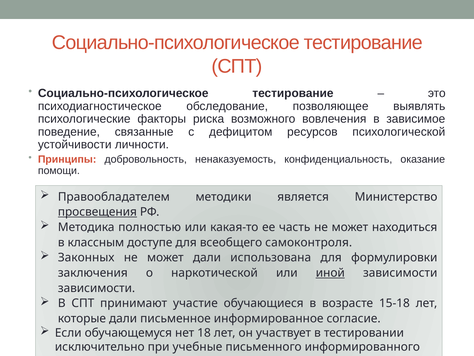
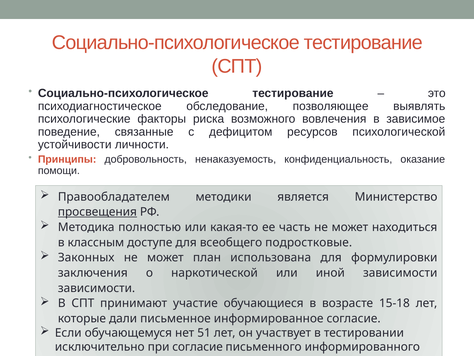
самоконтроля: самоконтроля -> подростковые
может дали: дали -> план
иной underline: present -> none
18: 18 -> 51
при учебные: учебные -> согласие
